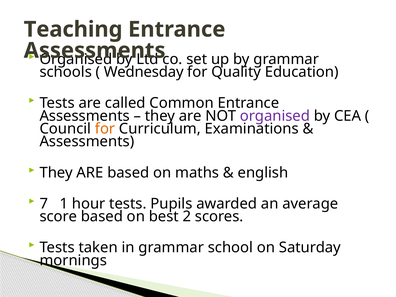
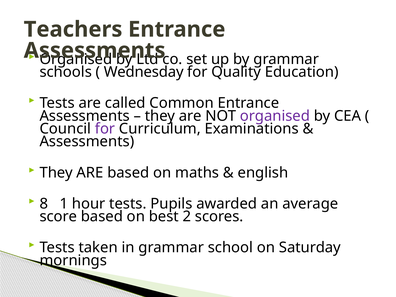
Teaching: Teaching -> Teachers
for at (105, 129) colour: orange -> purple
7: 7 -> 8
